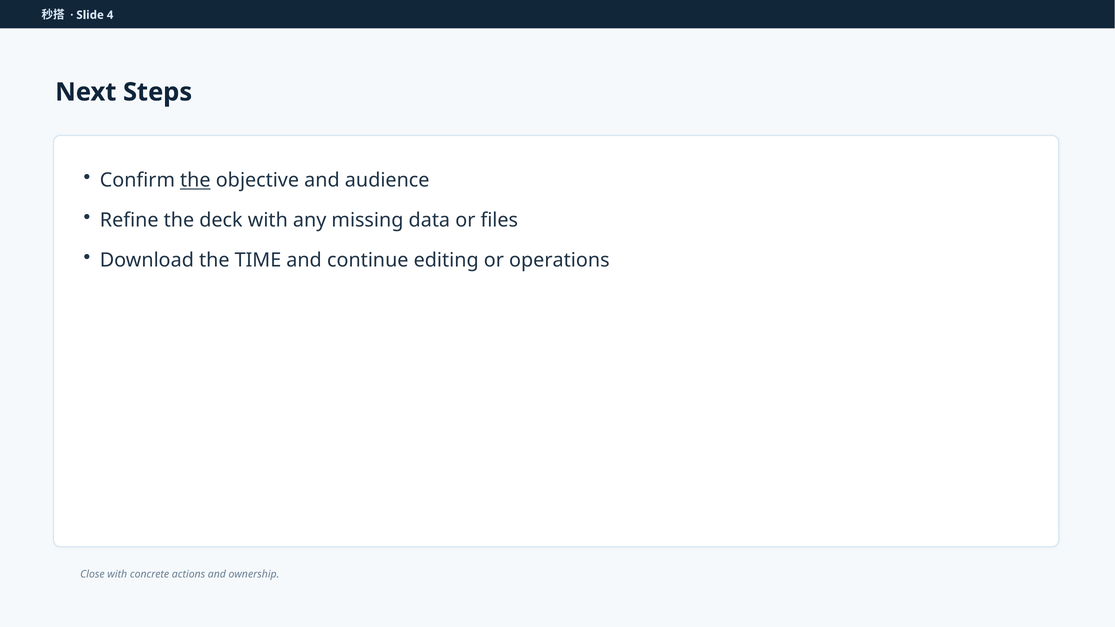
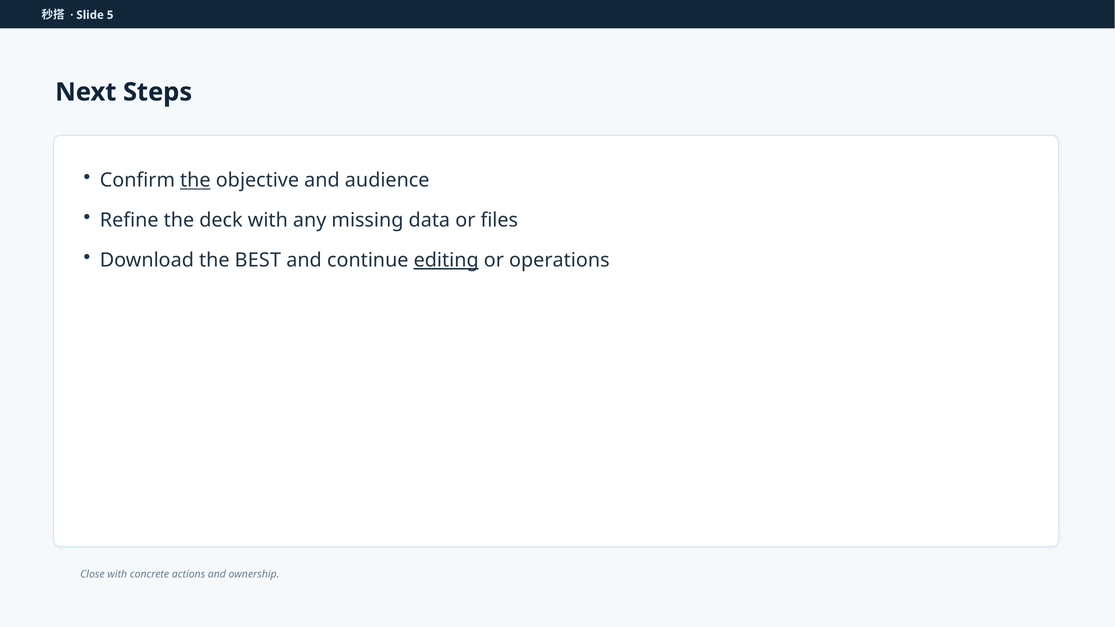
4: 4 -> 5
TIME: TIME -> BEST
editing underline: none -> present
